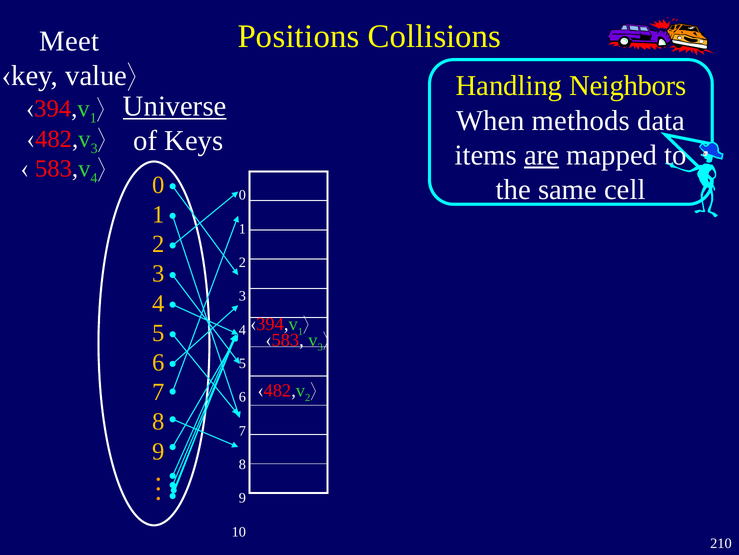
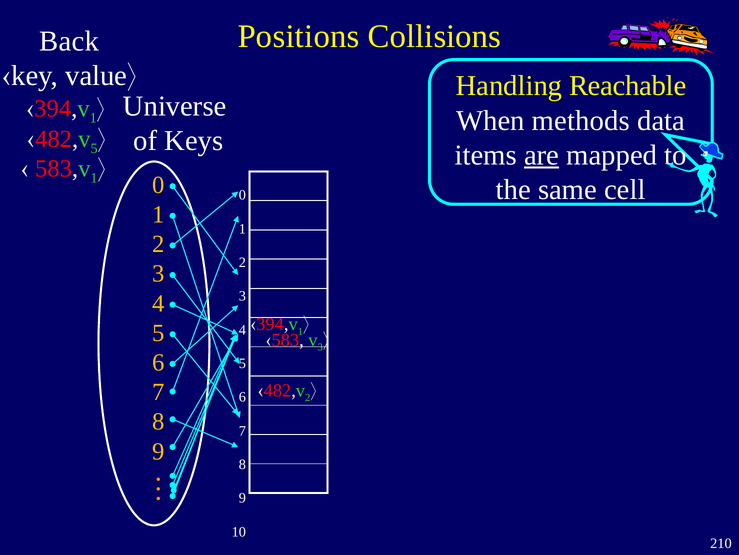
Meet: Meet -> Back
Neighbors: Neighbors -> Reachable
Universe underline: present -> none
3 at (94, 148): 3 -> 5
4 at (94, 178): 4 -> 1
